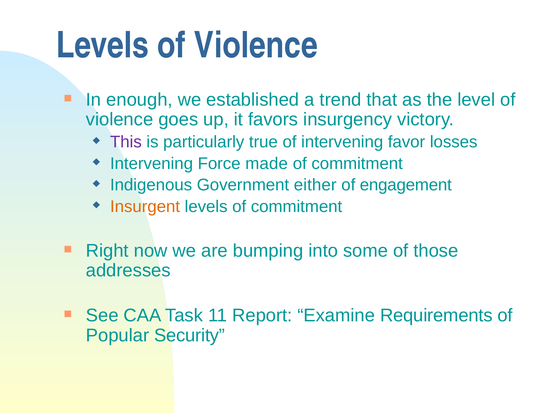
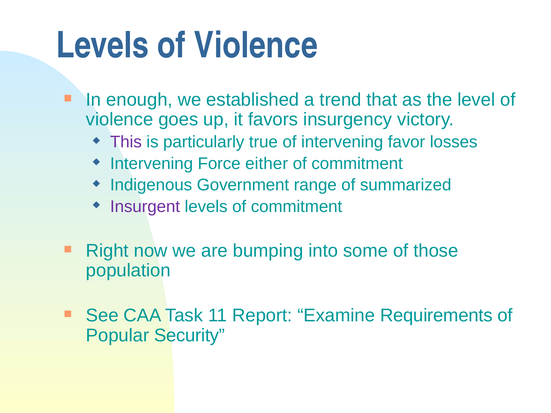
made: made -> either
either: either -> range
engagement: engagement -> summarized
Insurgent colour: orange -> purple
addresses: addresses -> population
